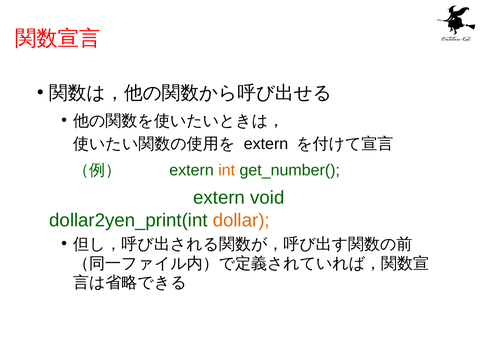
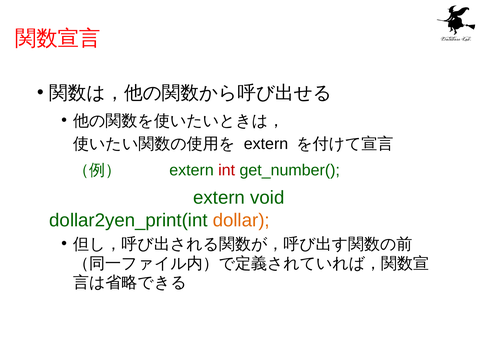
int colour: orange -> red
